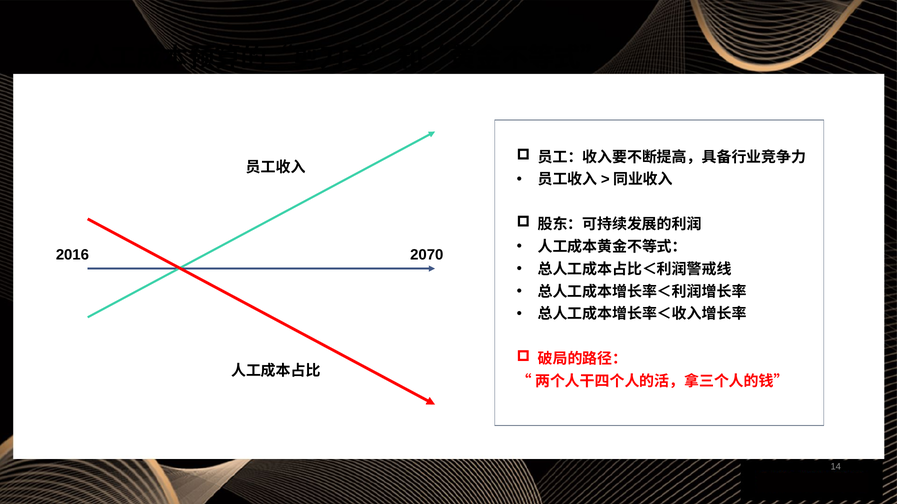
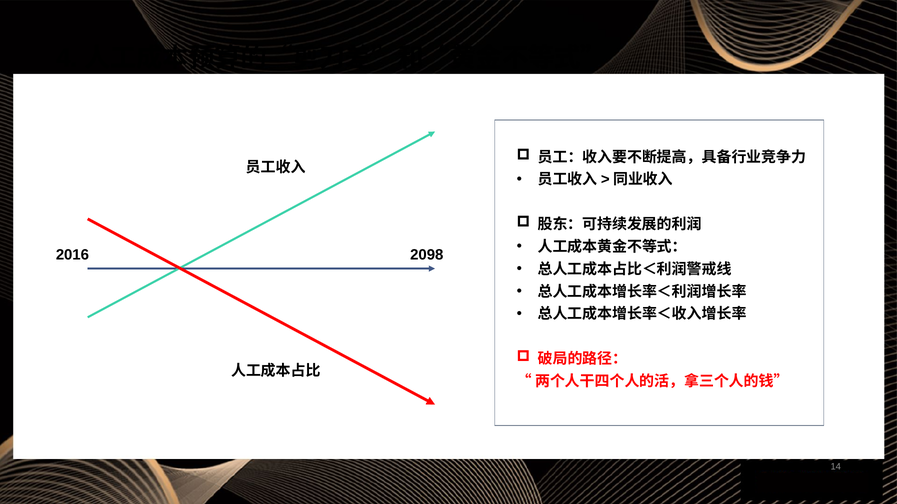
2070: 2070 -> 2098
